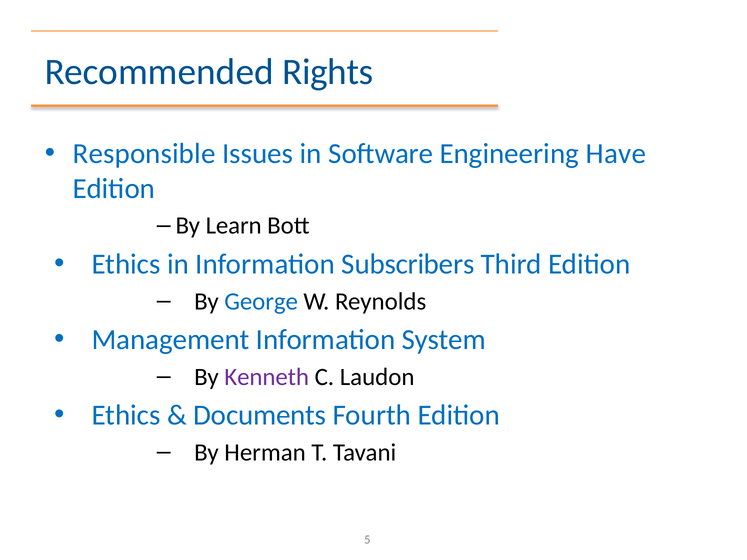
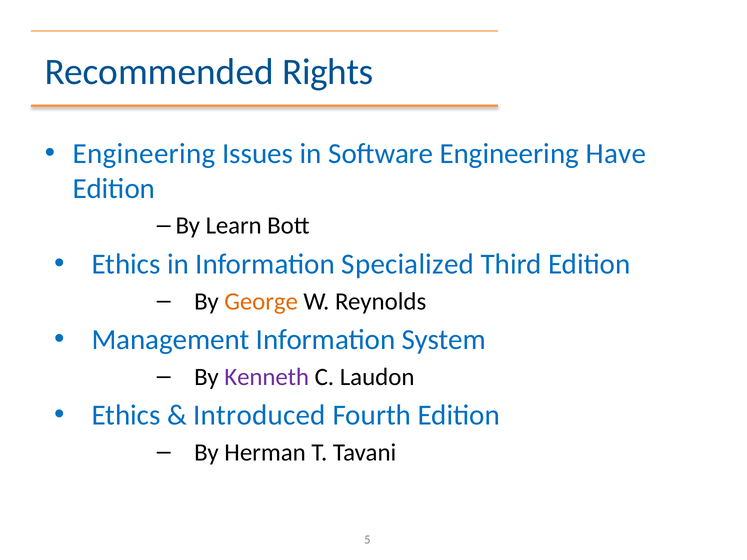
Responsible at (144, 154): Responsible -> Engineering
Subscribers: Subscribers -> Specialized
George colour: blue -> orange
Documents: Documents -> Introduced
